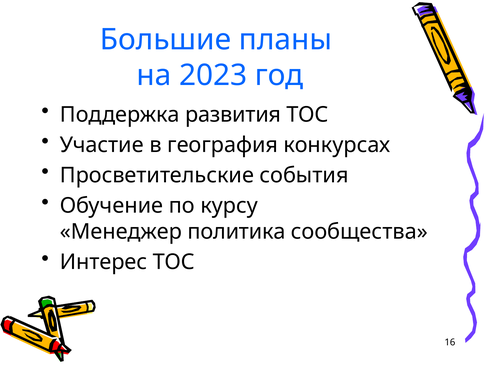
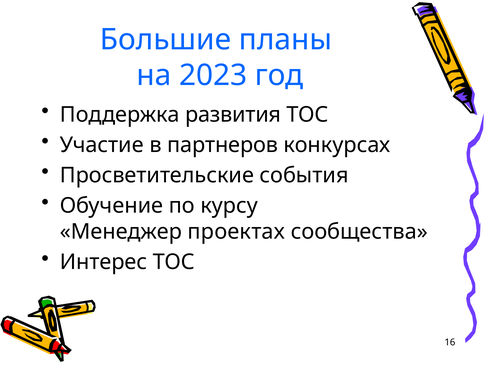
география: география -> партнеров
политика: политика -> проектах
